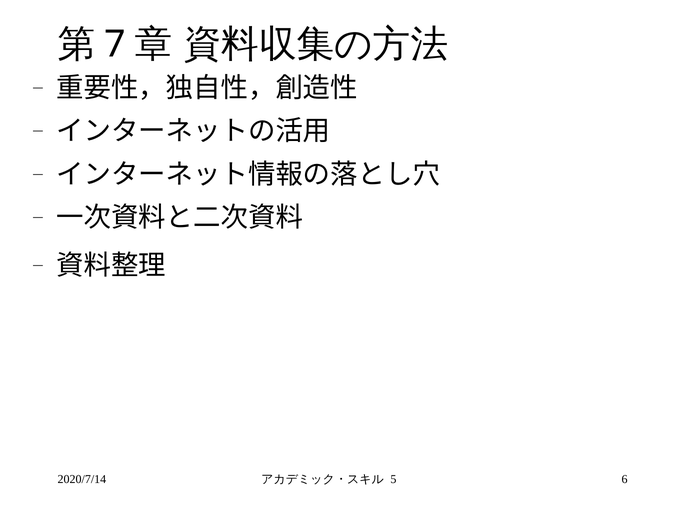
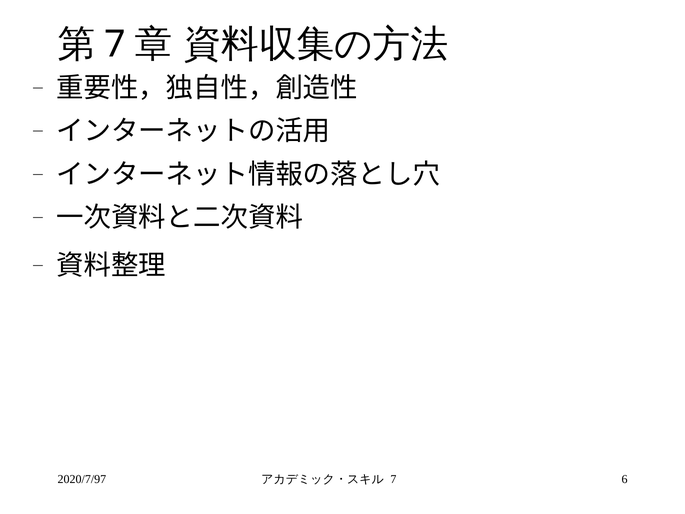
2020/7/14: 2020/7/14 -> 2020/7/97
5 at (393, 479): 5 -> 7
